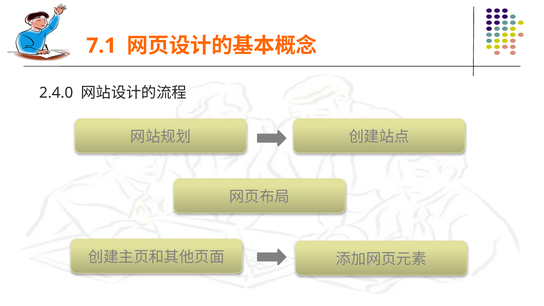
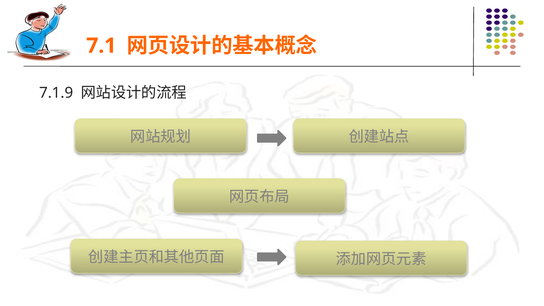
2.4.0: 2.4.0 -> 7.1.9
